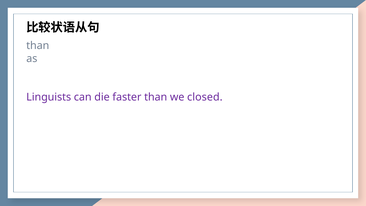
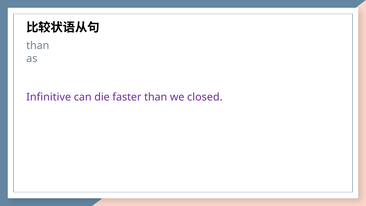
Linguists: Linguists -> Infinitive
